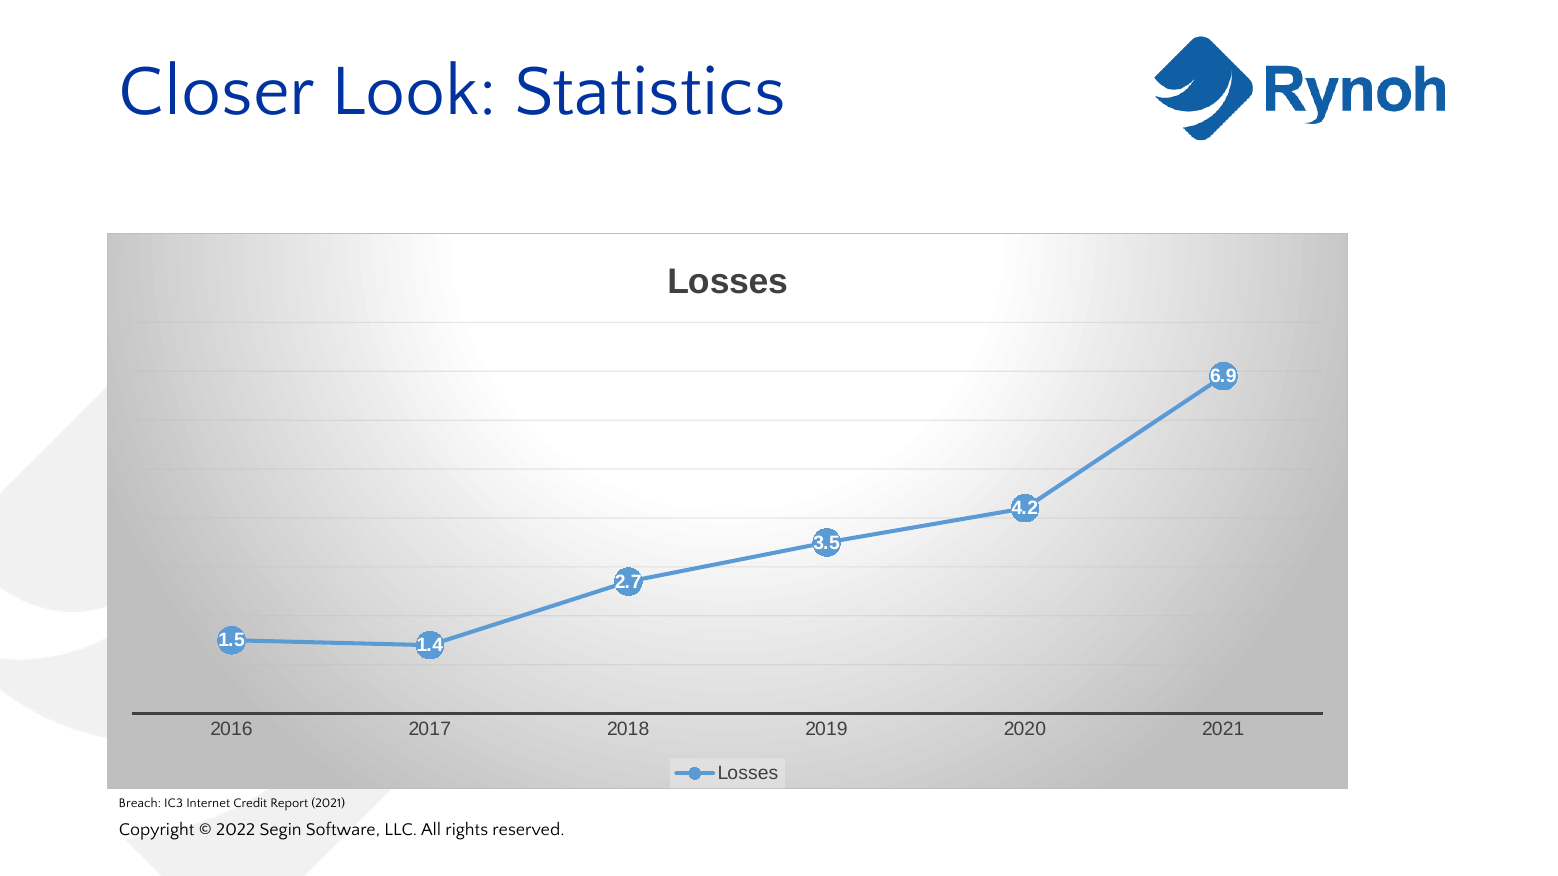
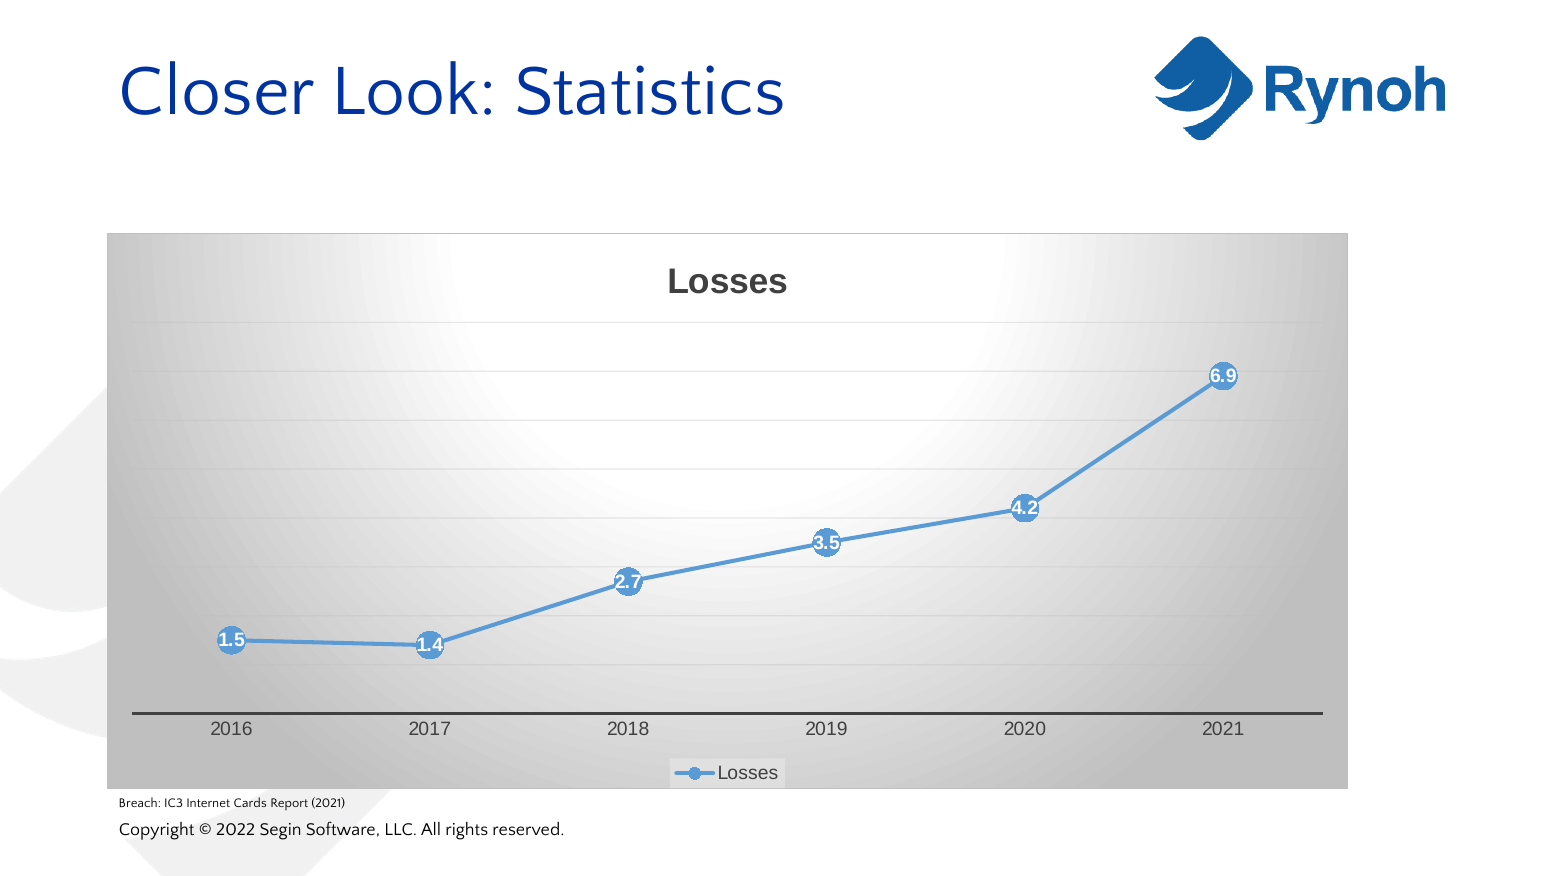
Credit: Credit -> Cards
